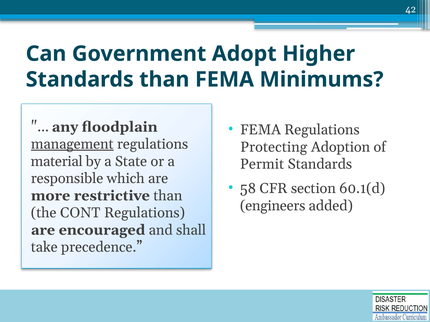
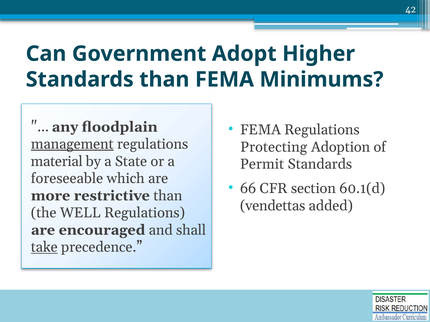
responsible: responsible -> foreseeable
58: 58 -> 66
engineers: engineers -> vendettas
CONT: CONT -> WELL
take underline: none -> present
